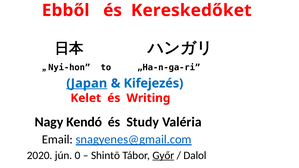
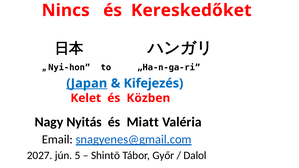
Ebből: Ebből -> Nincs
Writing: Writing -> Közben
Kendó: Kendó -> Nyitás
Study: Study -> Miatt
2020: 2020 -> 2027
0: 0 -> 5
Győr underline: present -> none
